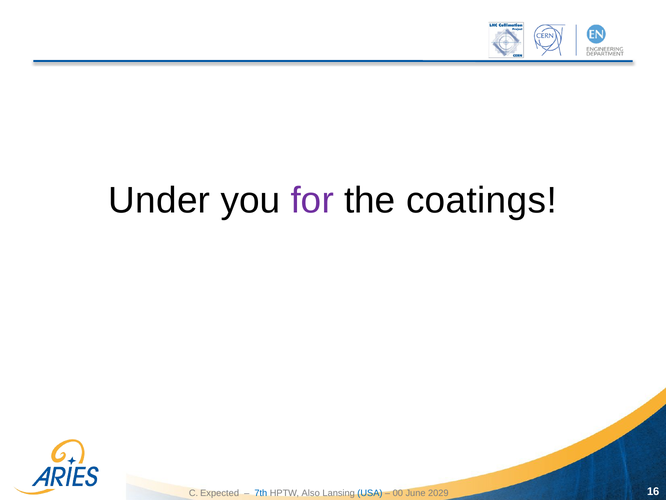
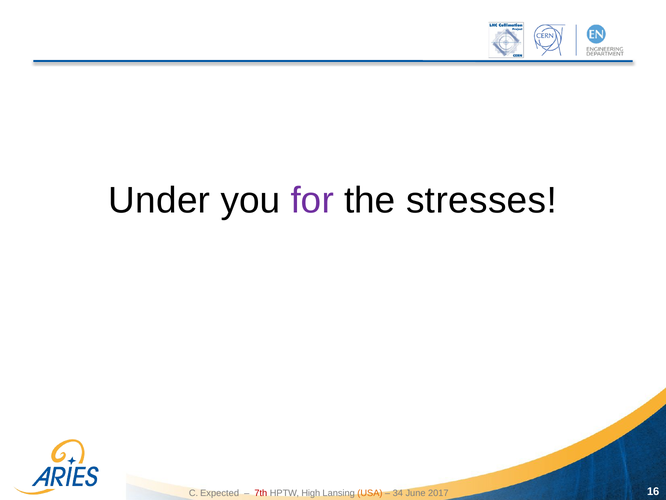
coatings: coatings -> stresses
7th colour: blue -> red
Also: Also -> High
USA colour: blue -> orange
00: 00 -> 34
2029: 2029 -> 2017
